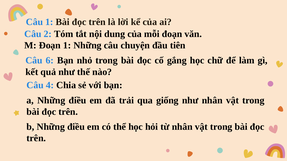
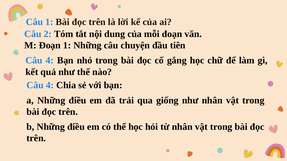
6 at (50, 61): 6 -> 4
